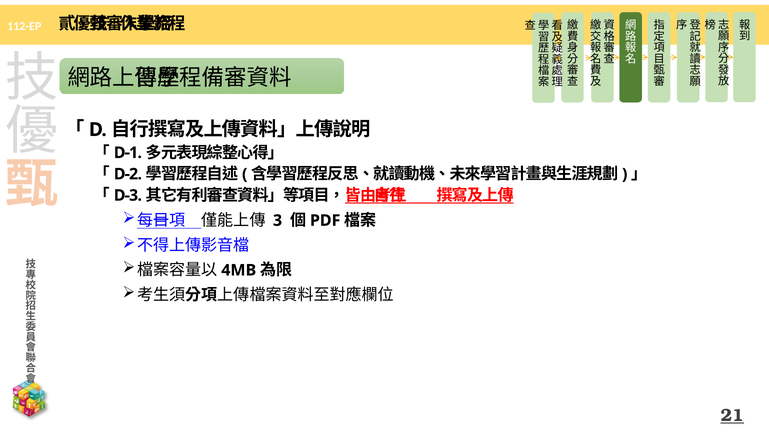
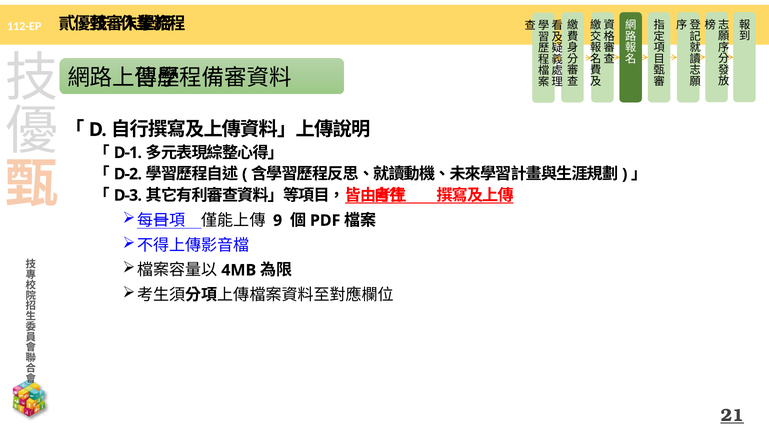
3: 3 -> 9
